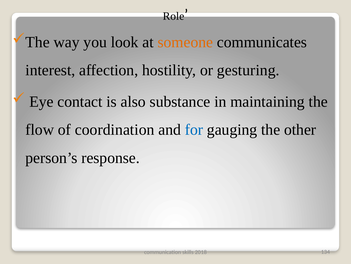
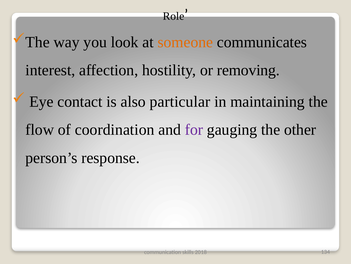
gesturing: gesturing -> removing
substance: substance -> particular
for colour: blue -> purple
